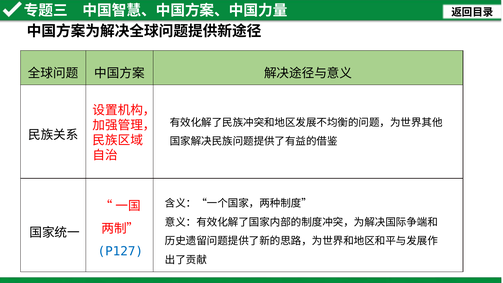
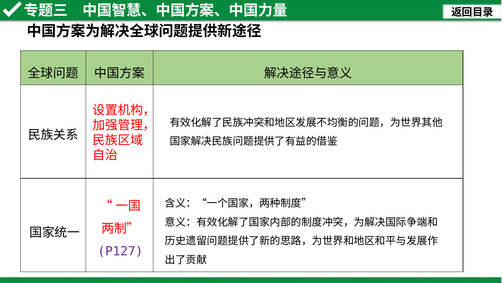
P127 colour: blue -> purple
